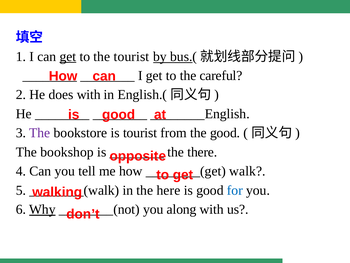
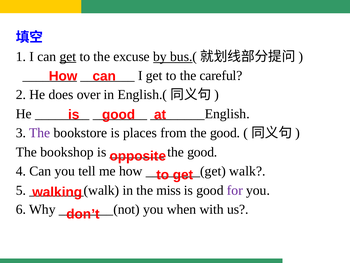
the tourist: tourist -> excuse
does with: with -> over
is tourist: tourist -> places
there at (202, 152): there -> good
here: here -> miss
for colour: blue -> purple
Why underline: present -> none
along: along -> when
